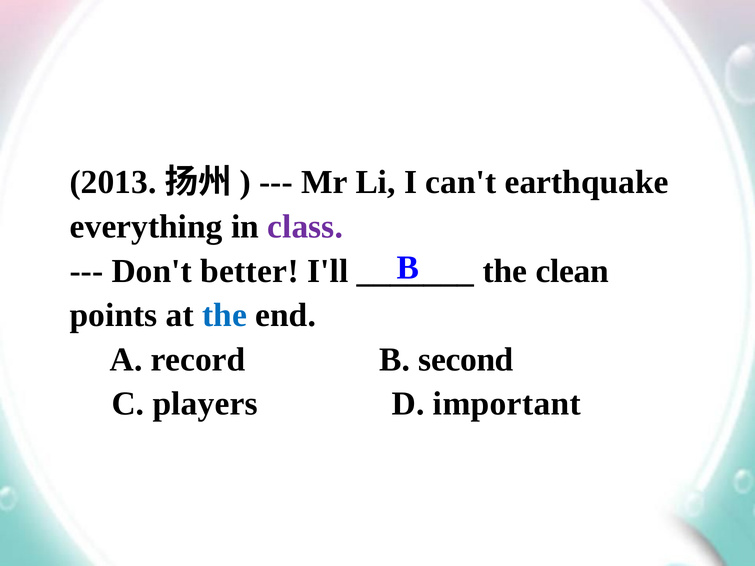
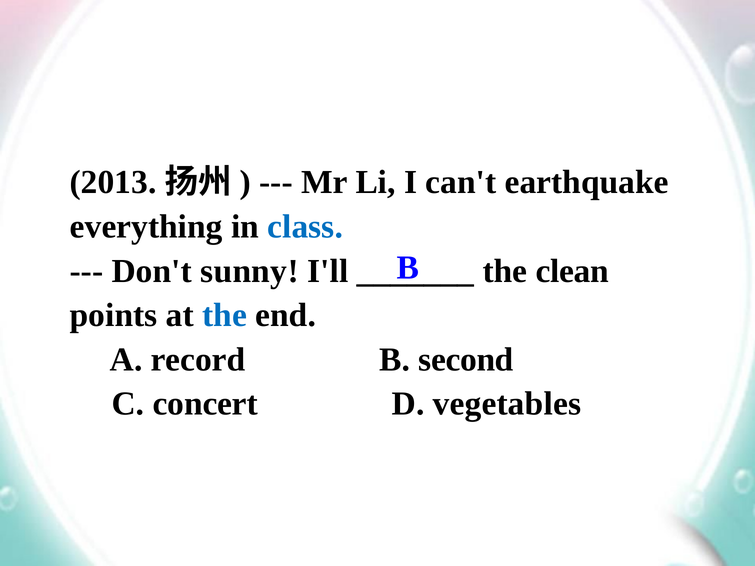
class colour: purple -> blue
better: better -> sunny
players: players -> concert
important: important -> vegetables
